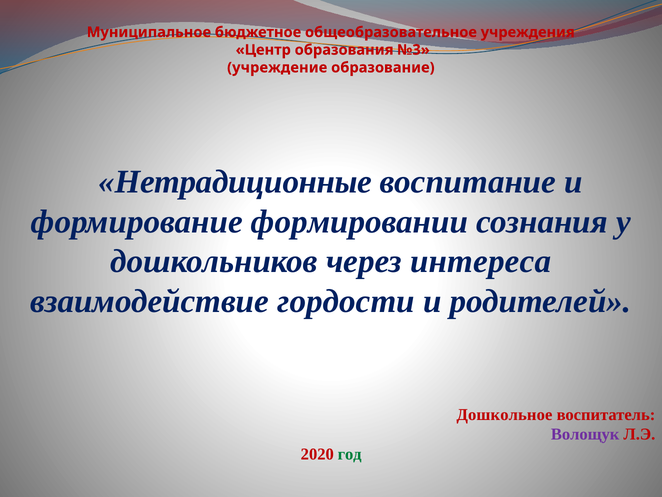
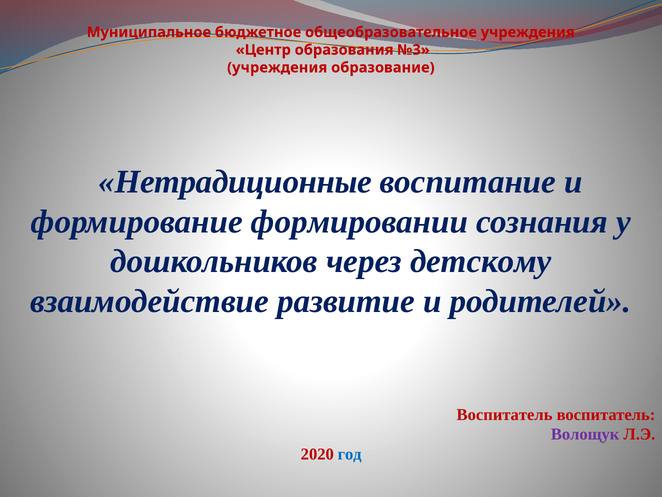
учреждение at (277, 67): учреждение -> учреждения
интереса: интереса -> детскому
гордости: гордости -> развитие
Дошкольное at (504, 414): Дошкольное -> Воспитатель
год colour: green -> blue
